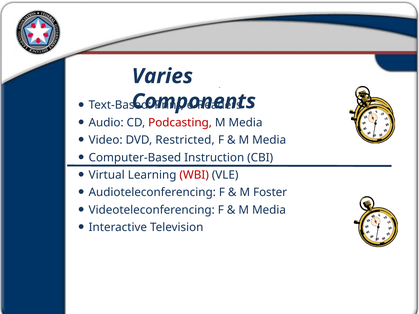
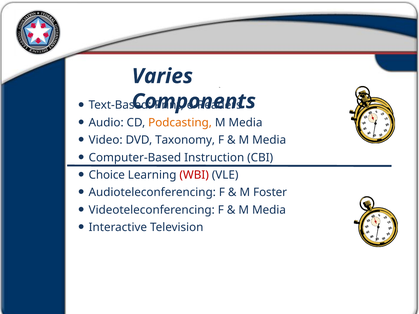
Podcasting colour: red -> orange
Restricted: Restricted -> Taxonomy
Virtual: Virtual -> Choice
